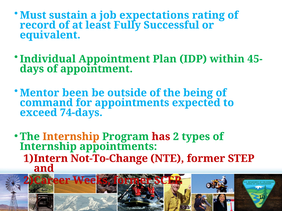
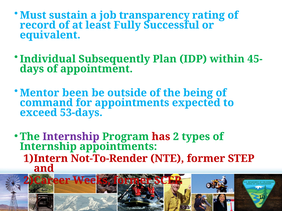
expectations: expectations -> transparency
Individual Appointment: Appointment -> Subsequently
74-days: 74-days -> 53-days
Internship at (71, 137) colour: orange -> purple
Not-To-Change: Not-To-Change -> Not-To-Render
